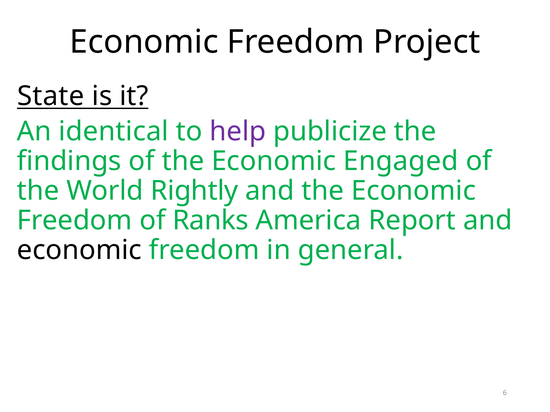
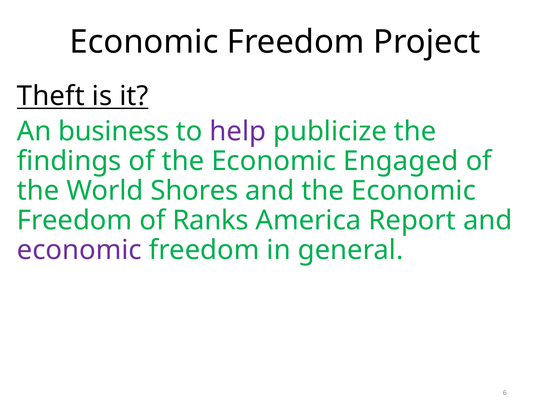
State: State -> Theft
identical: identical -> business
Rightly: Rightly -> Shores
economic at (79, 250) colour: black -> purple
